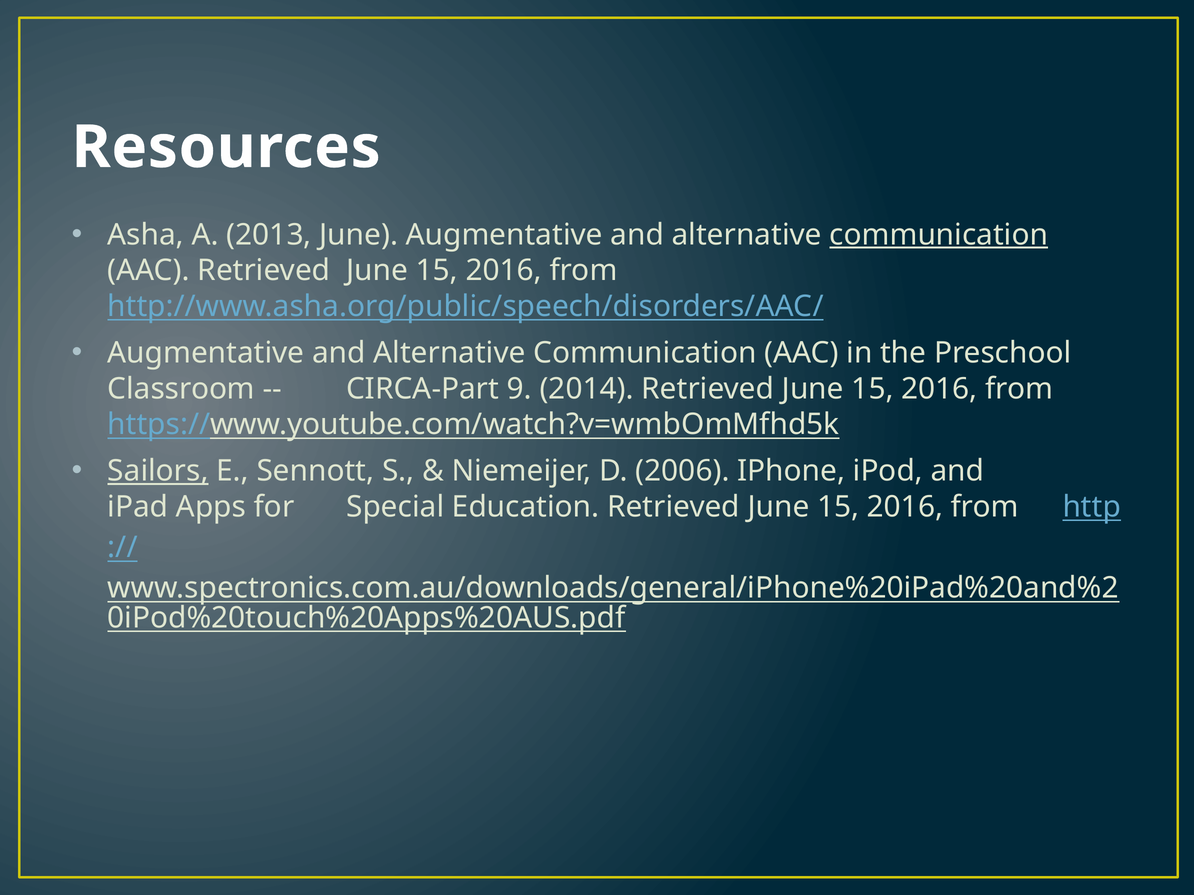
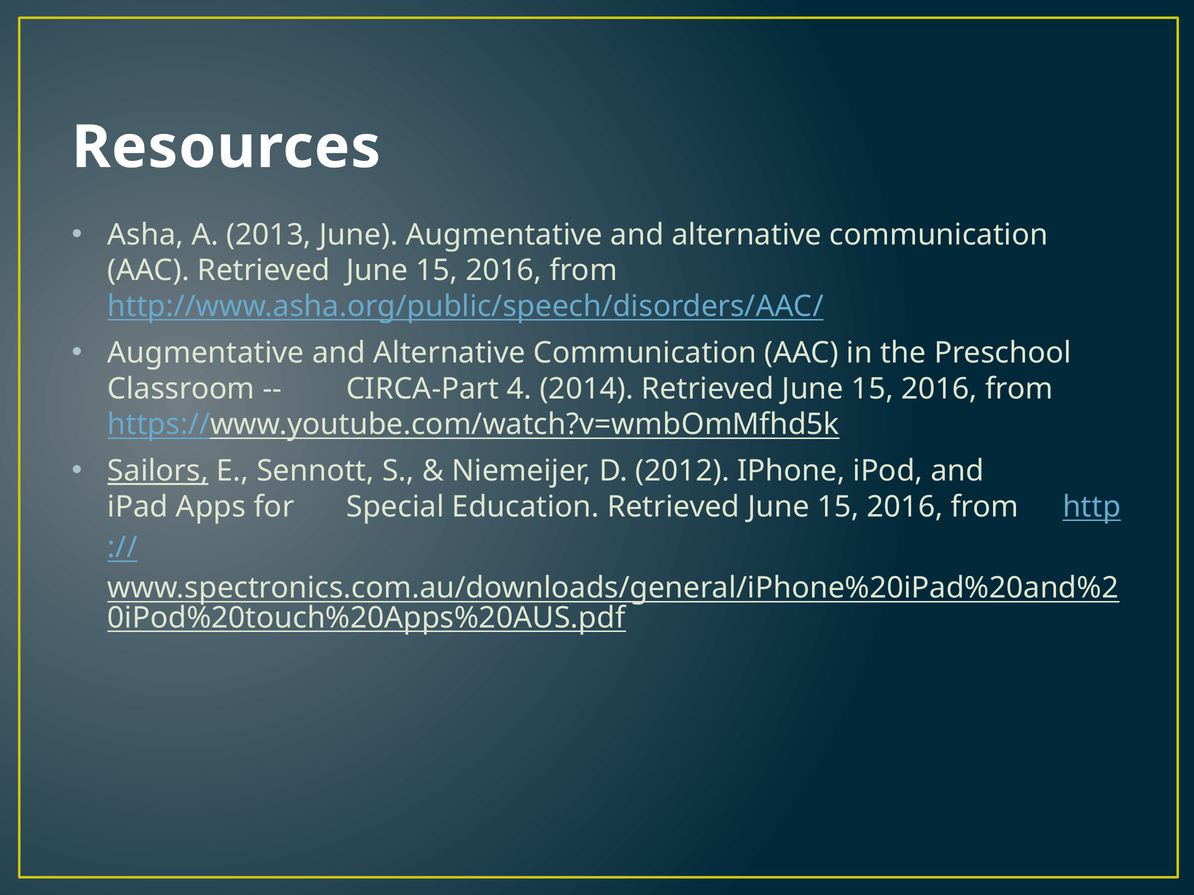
communication at (939, 235) underline: present -> none
9: 9 -> 4
2006: 2006 -> 2012
